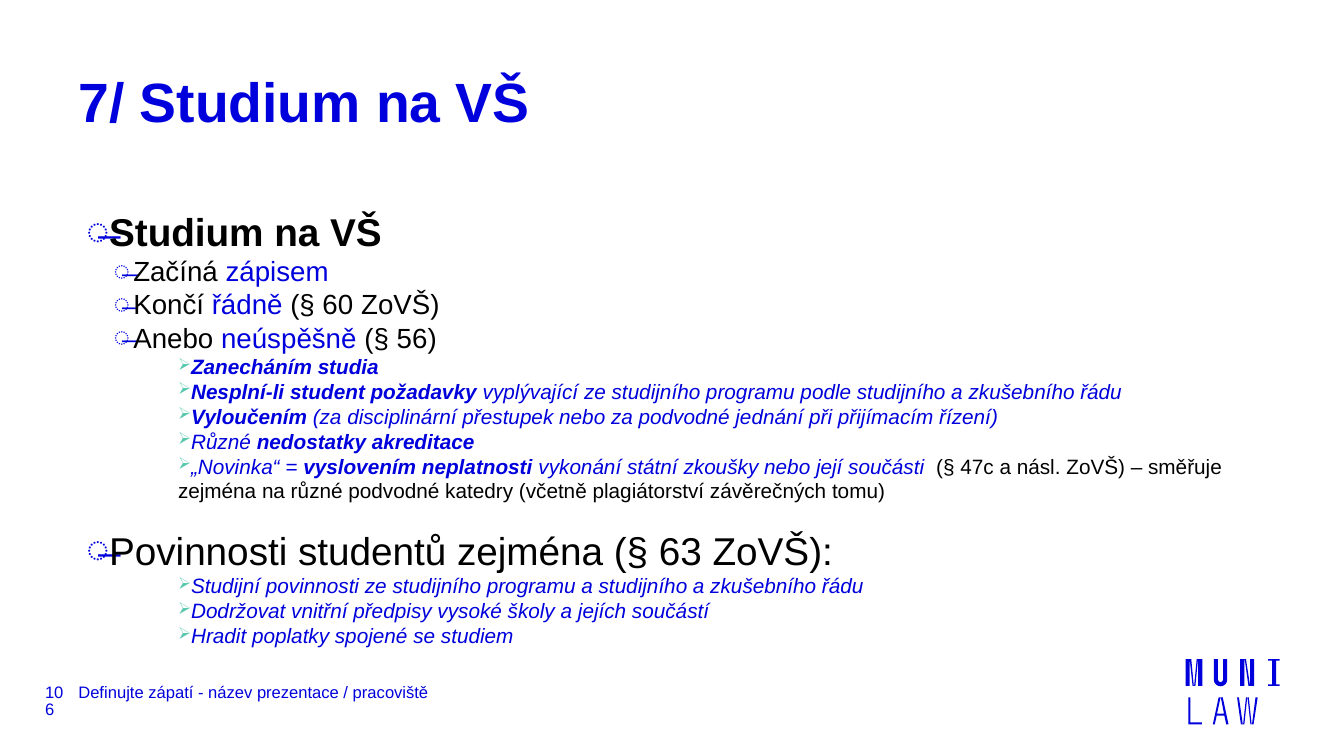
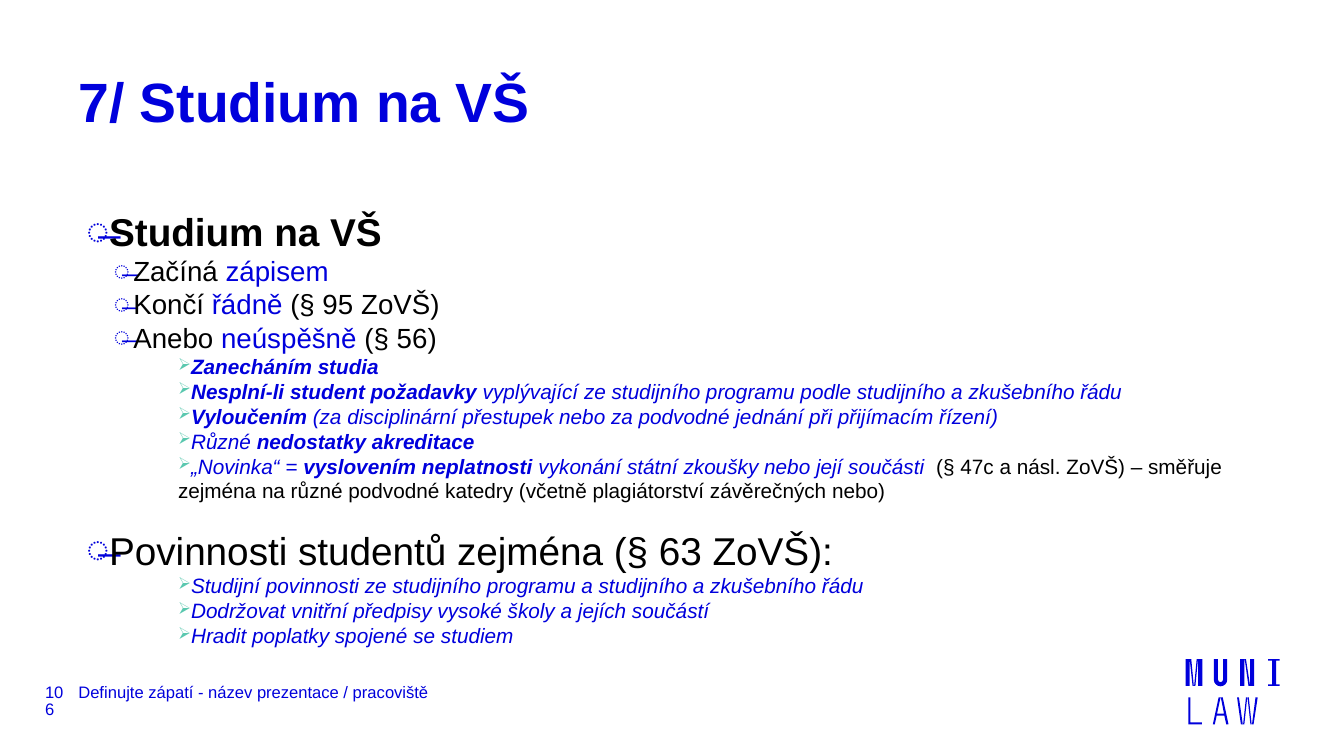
60: 60 -> 95
závěrečných tomu: tomu -> nebo
